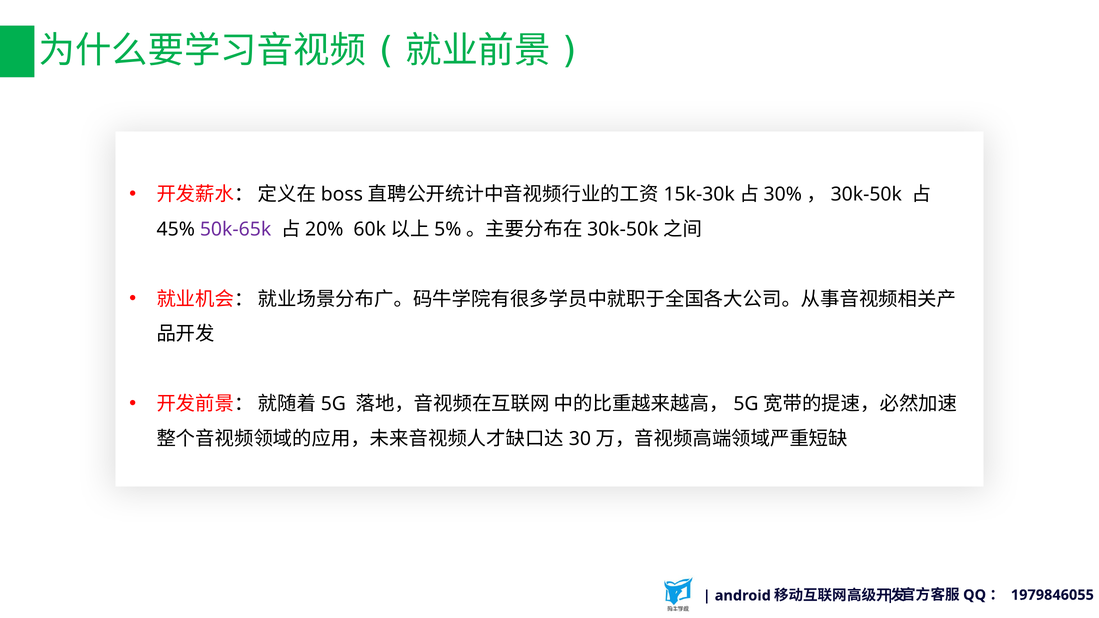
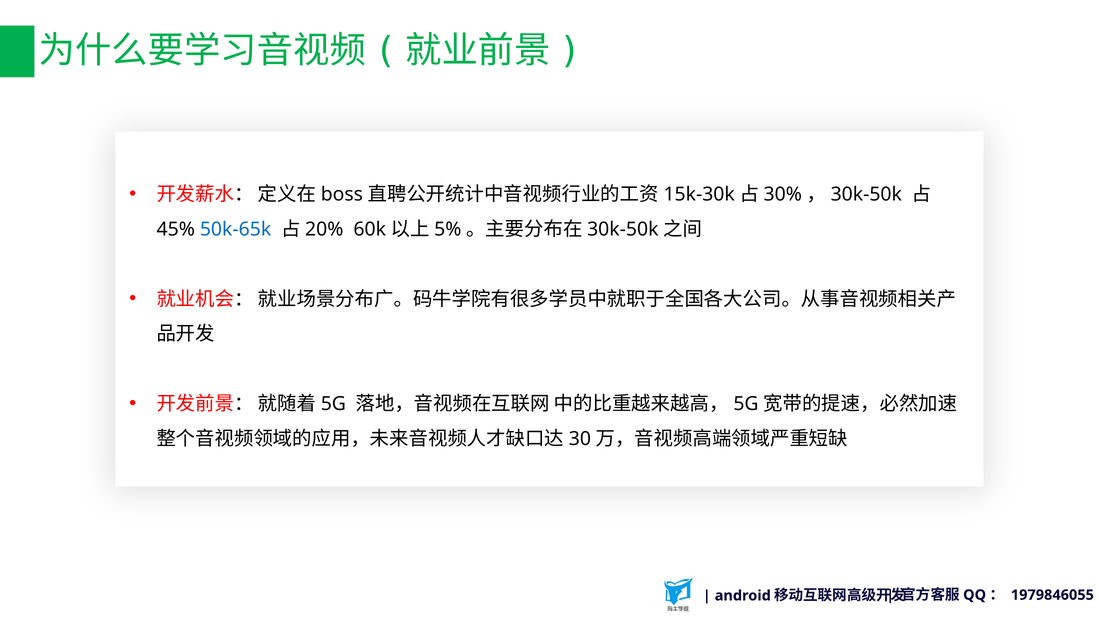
50k-65k colour: purple -> blue
